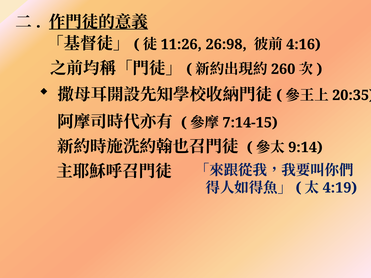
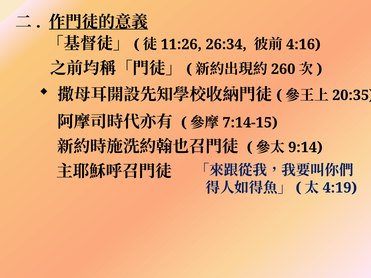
26:98: 26:98 -> 26:34
